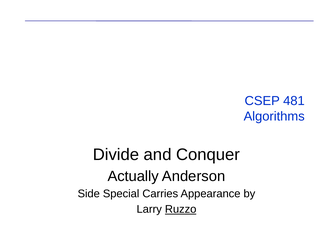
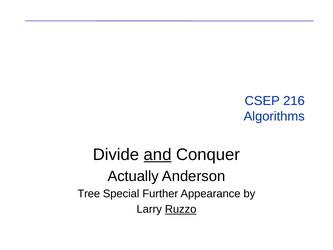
481: 481 -> 216
and underline: none -> present
Side: Side -> Tree
Carries: Carries -> Further
